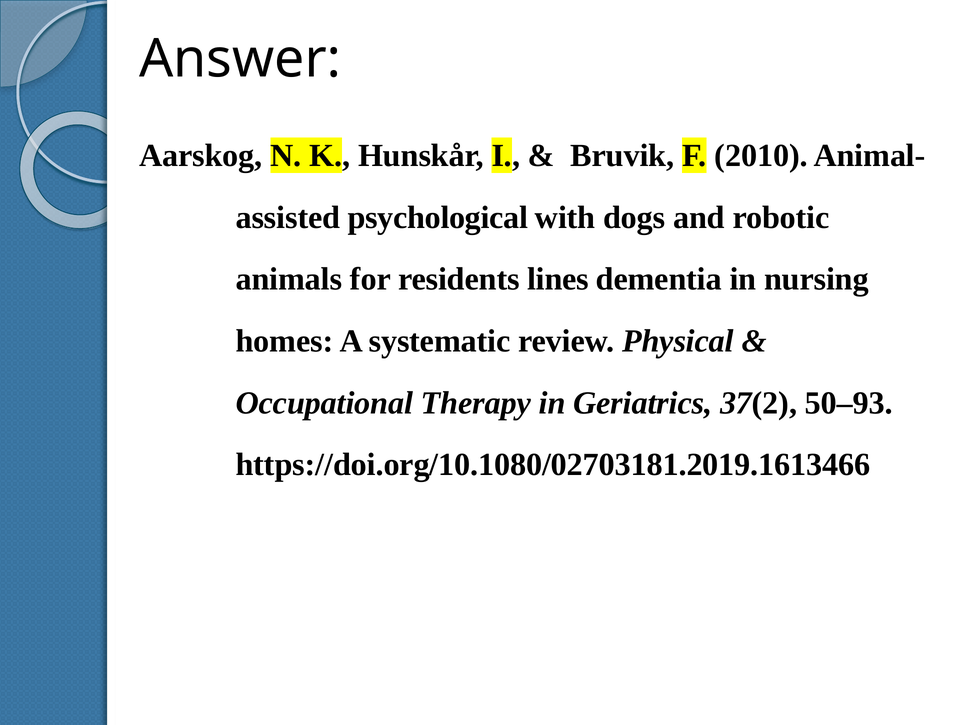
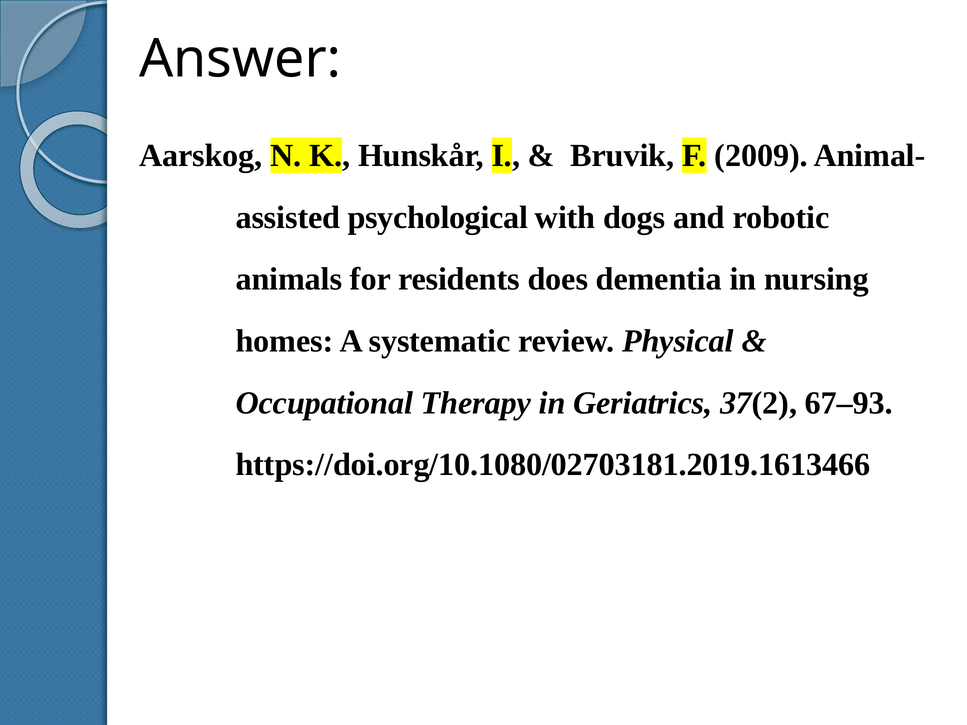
2010: 2010 -> 2009
lines: lines -> does
50–93: 50–93 -> 67–93
